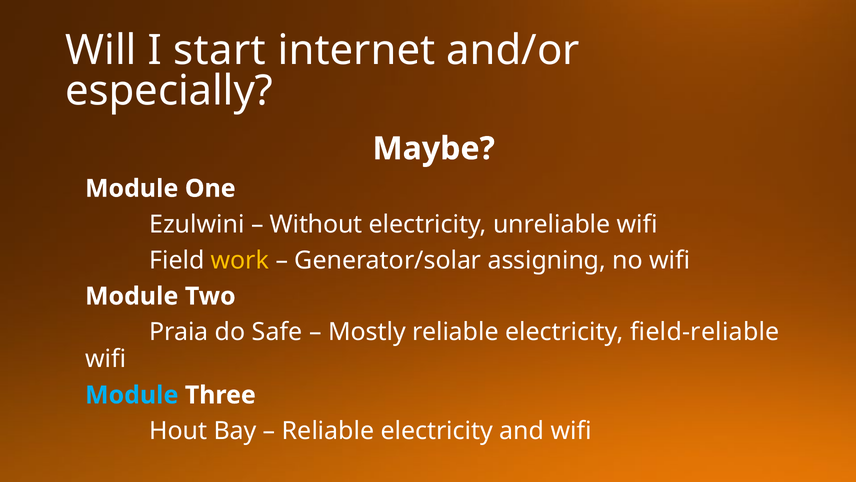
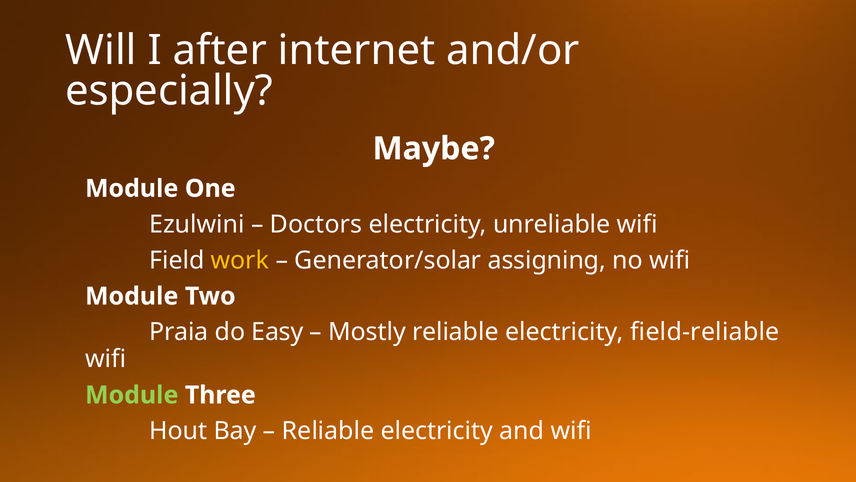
start: start -> after
Without: Without -> Doctors
Safe: Safe -> Easy
Module at (132, 395) colour: light blue -> light green
